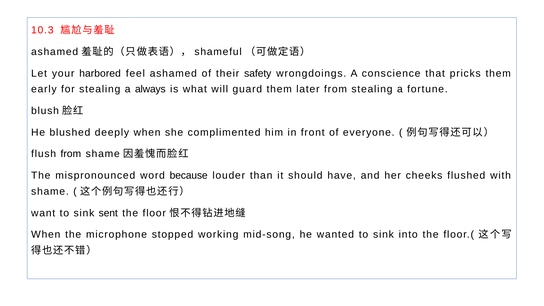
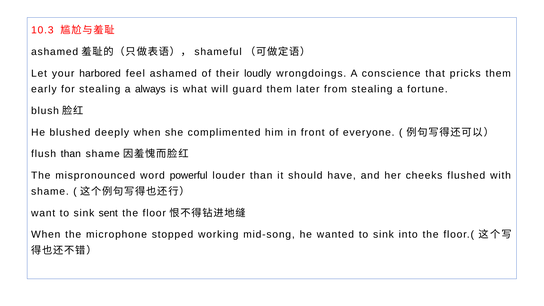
safety: safety -> loudly
flush from: from -> than
because: because -> powerful
